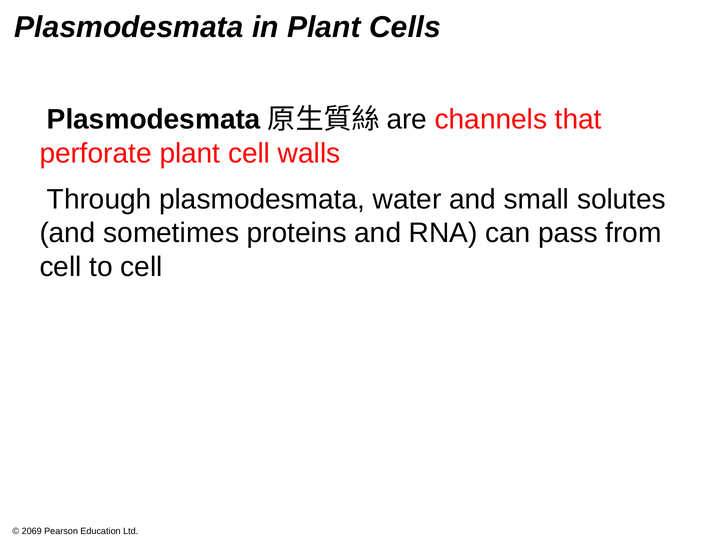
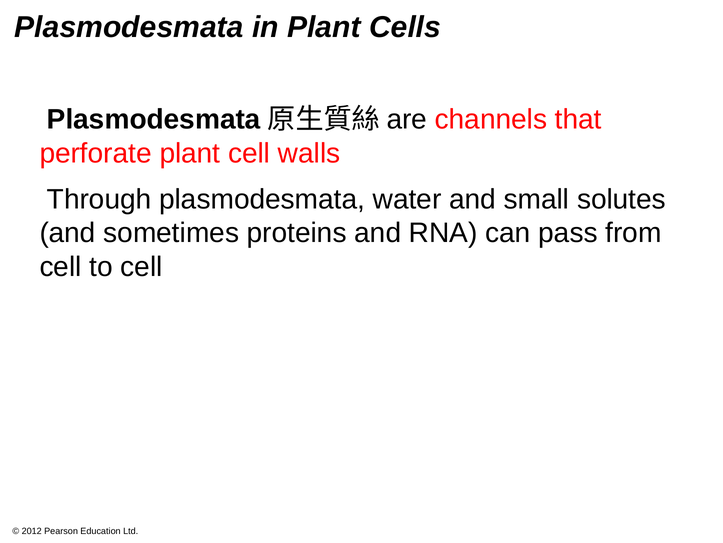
2069: 2069 -> 2012
